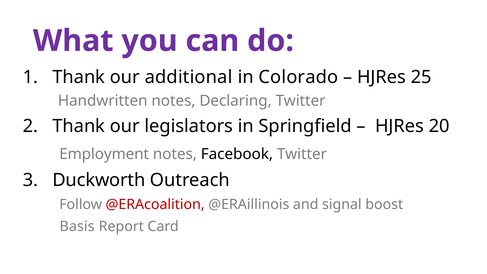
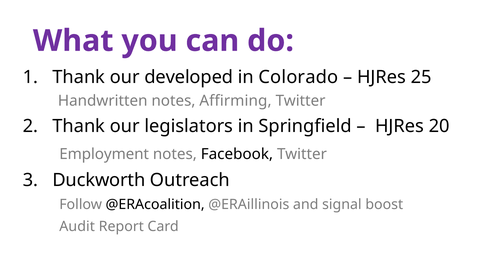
additional: additional -> developed
Declaring: Declaring -> Affirming
@ERAcoalition colour: red -> black
Basis: Basis -> Audit
